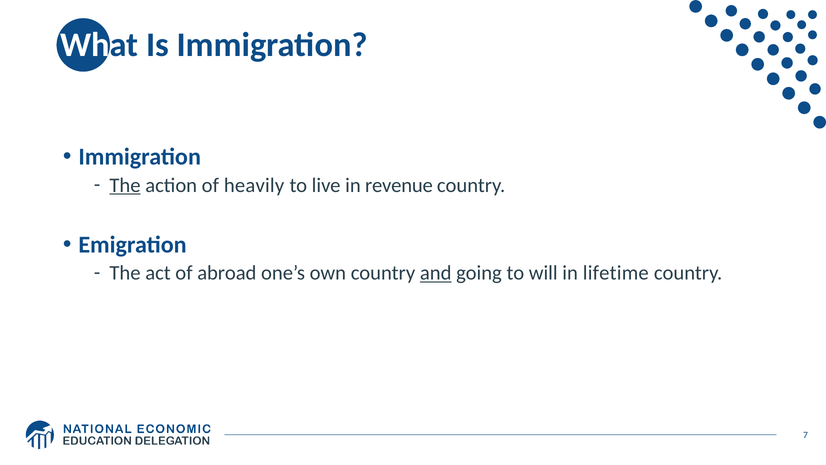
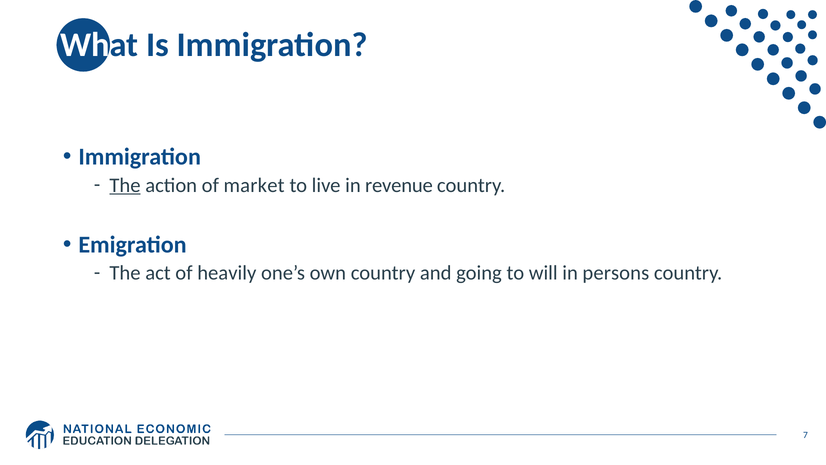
heavily: heavily -> market
abroad: abroad -> heavily
and underline: present -> none
lifetime: lifetime -> persons
